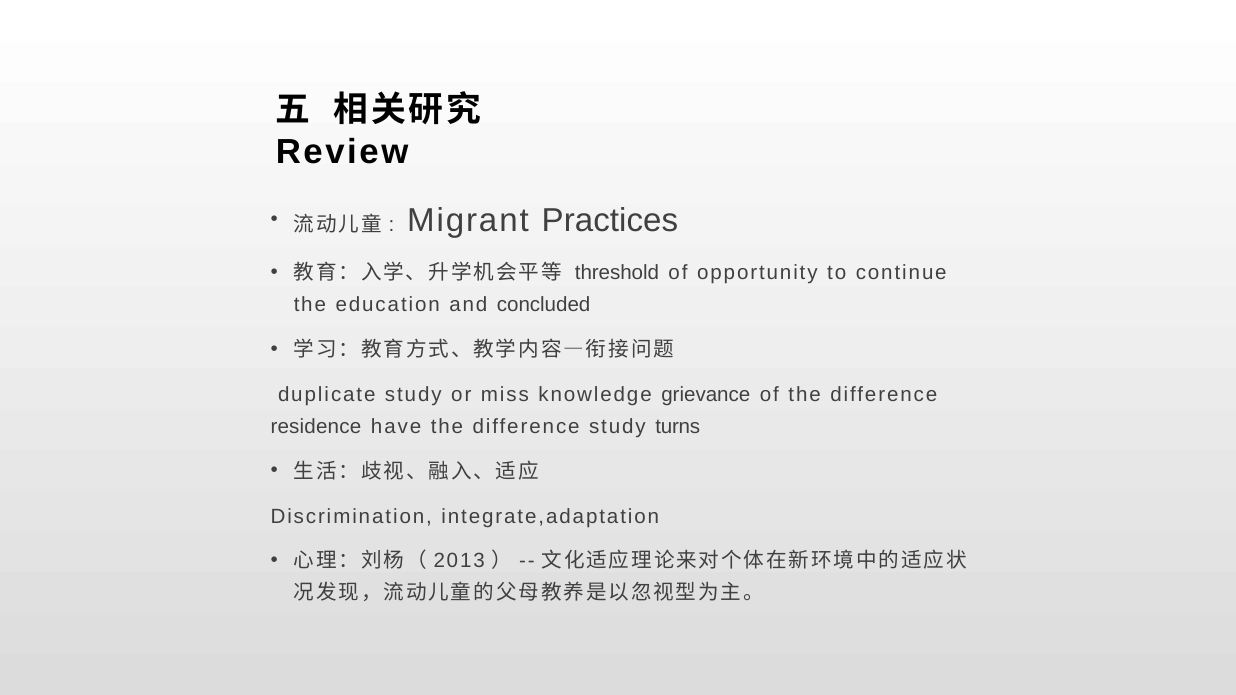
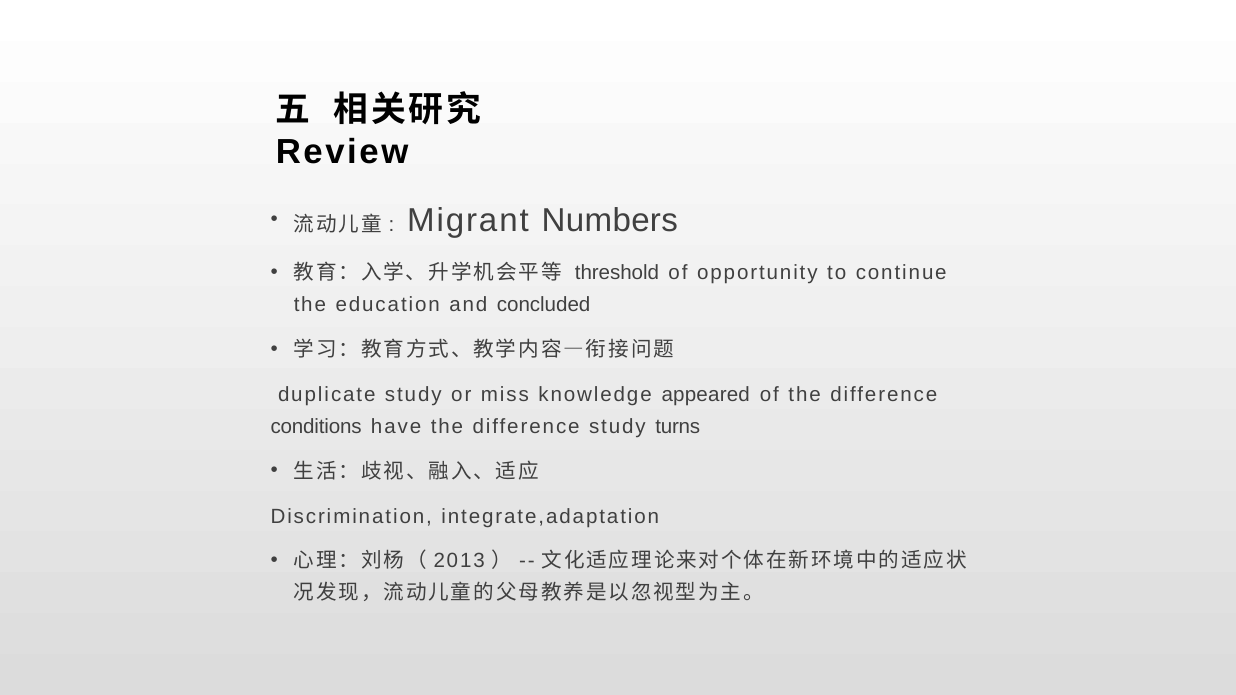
Practices: Practices -> Numbers
grievance: grievance -> appeared
residence: residence -> conditions
